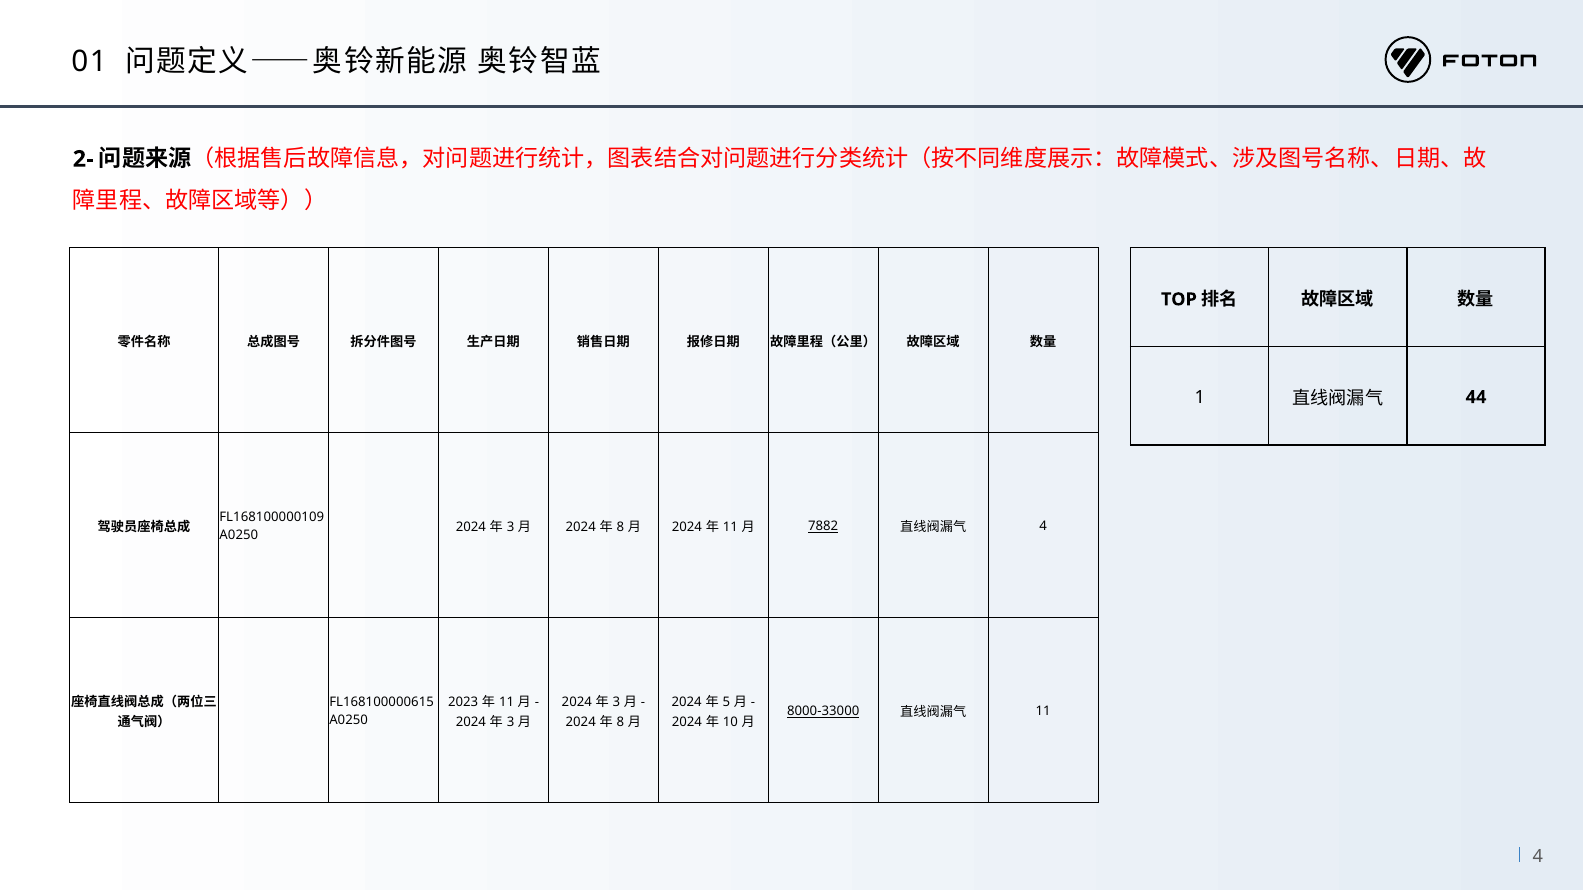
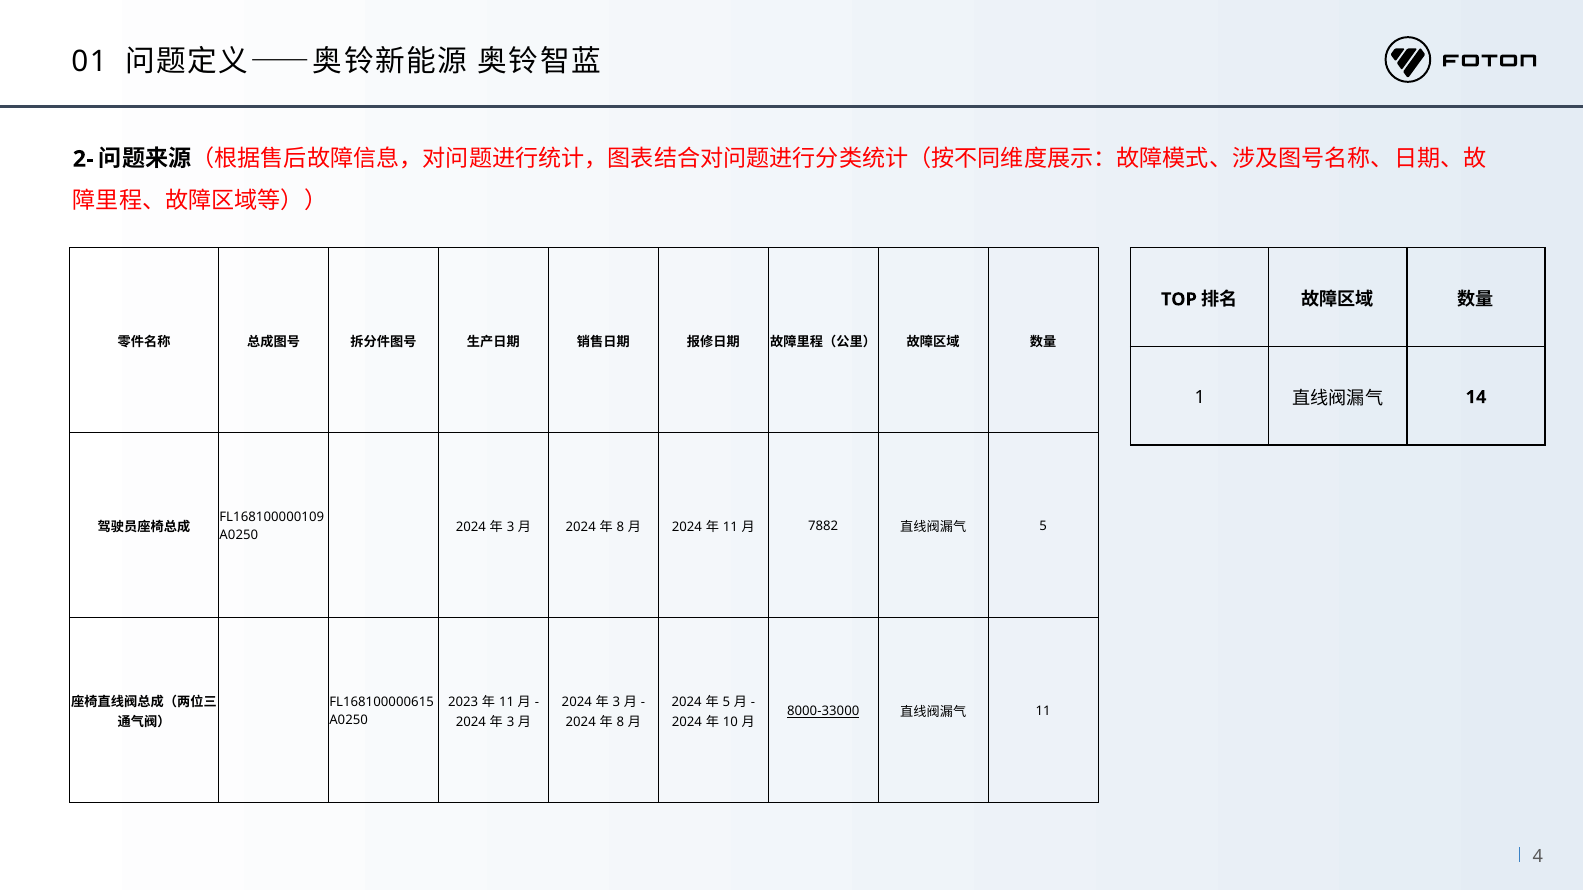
44: 44 -> 14
7882 underline: present -> none
4 at (1043, 527): 4 -> 5
